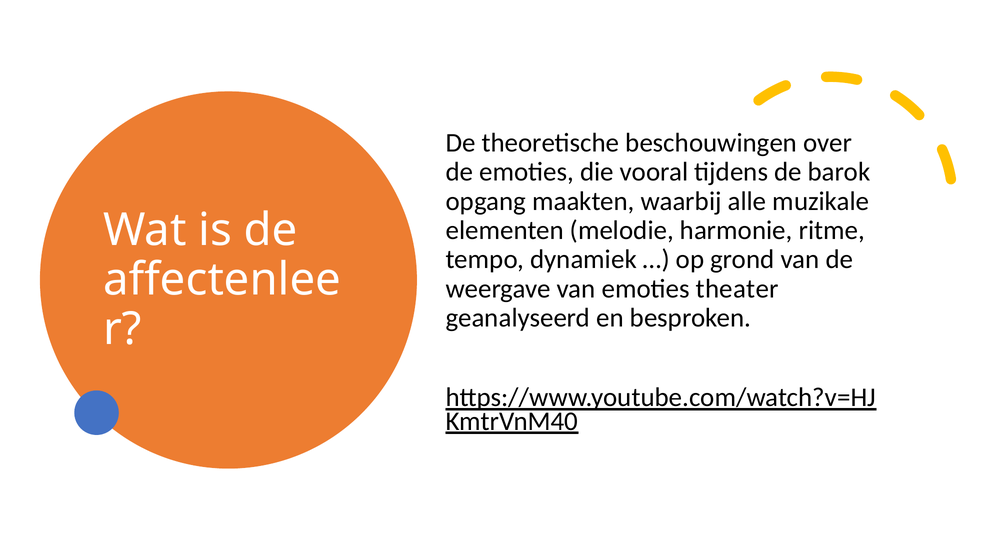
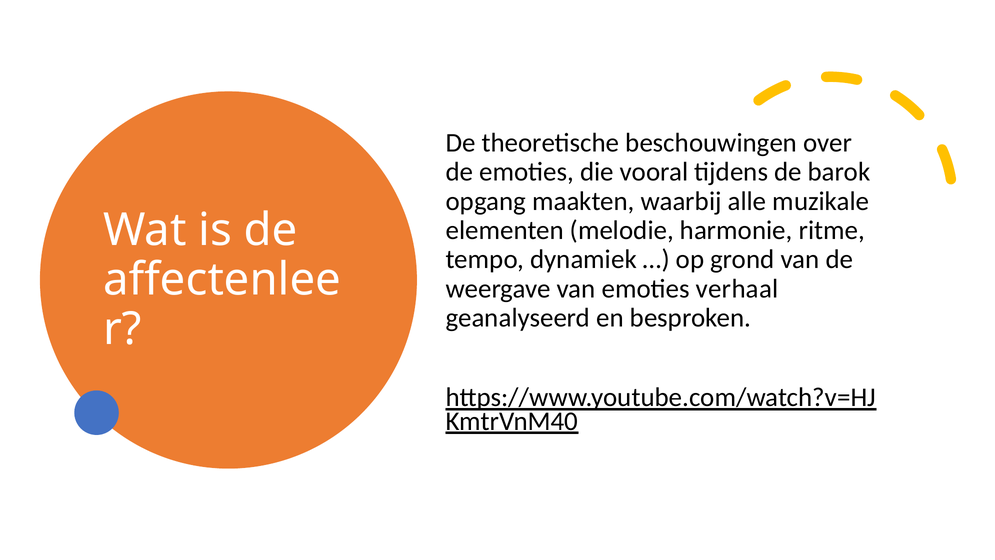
theater: theater -> verhaal
